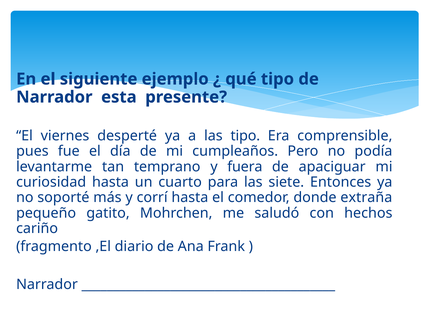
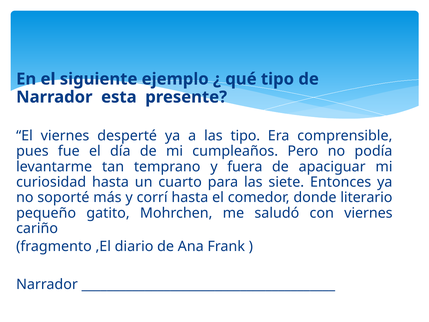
extraña: extraña -> literario
con hechos: hechos -> viernes
